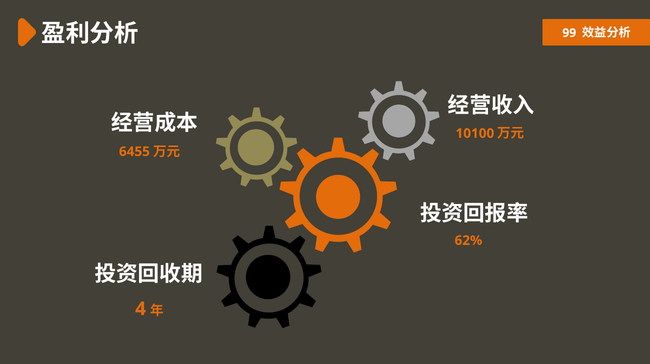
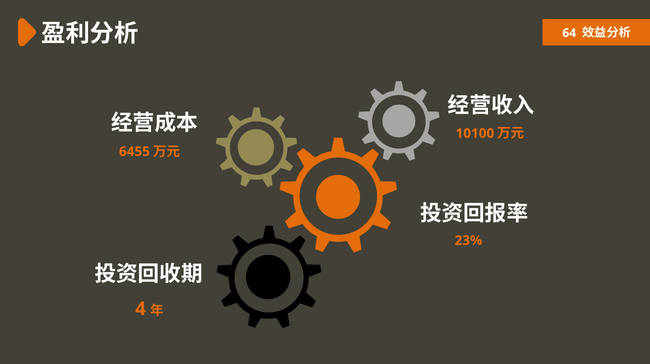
99: 99 -> 64
62%: 62% -> 23%
